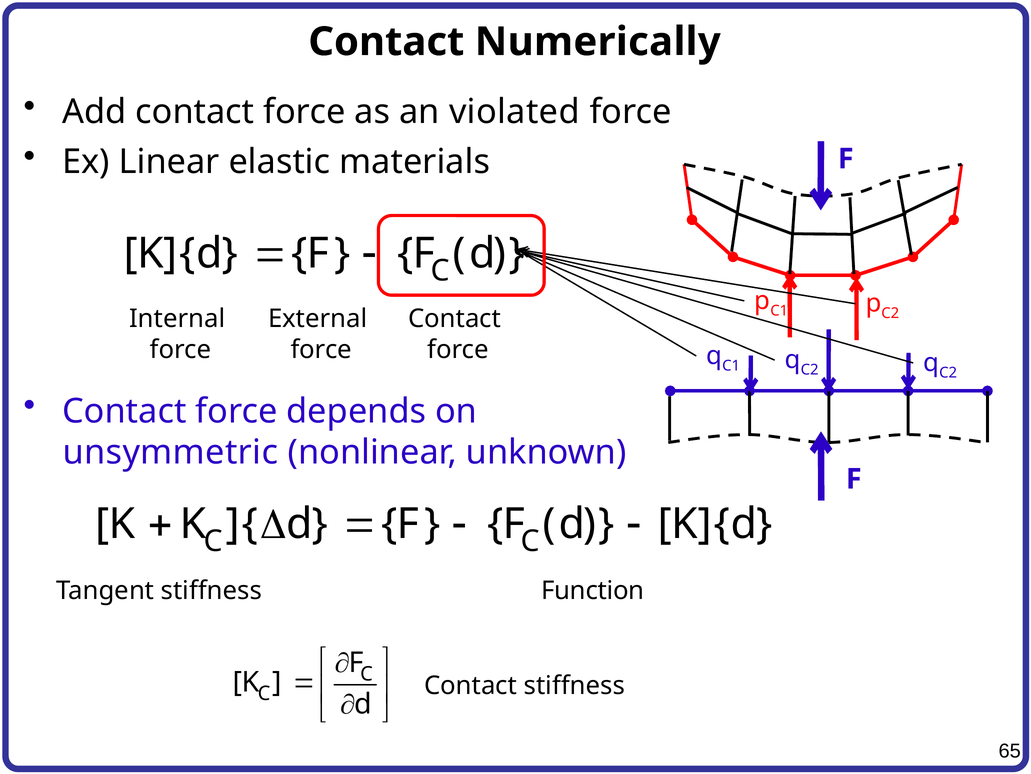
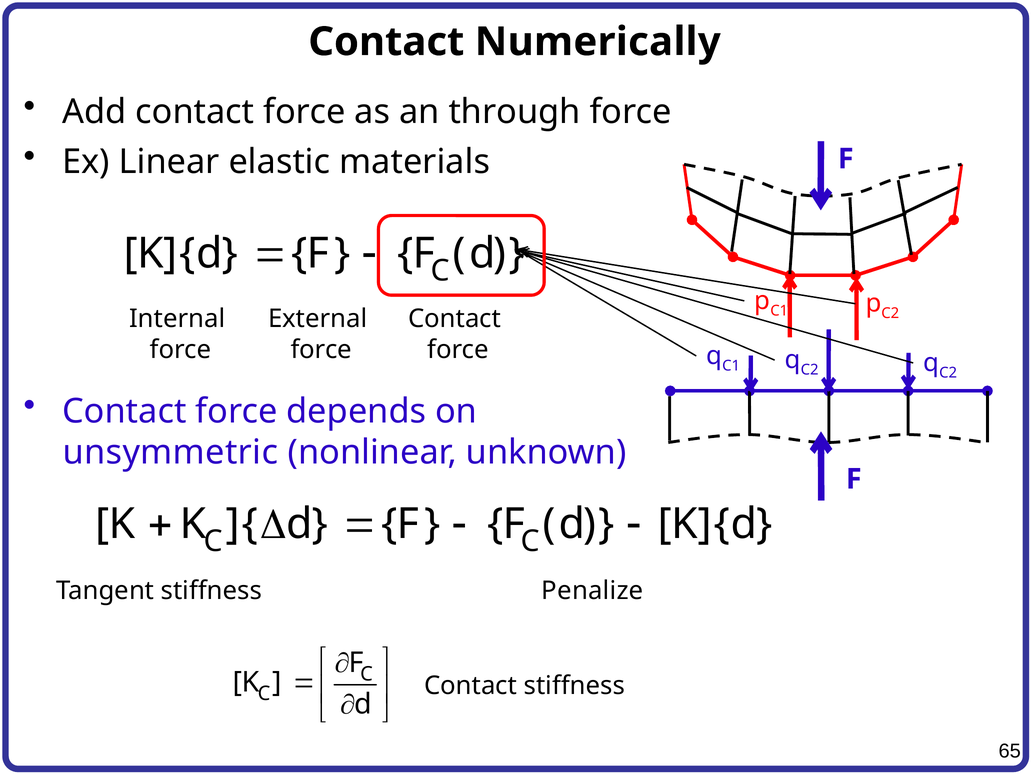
violated: violated -> through
Function: Function -> Penalize
